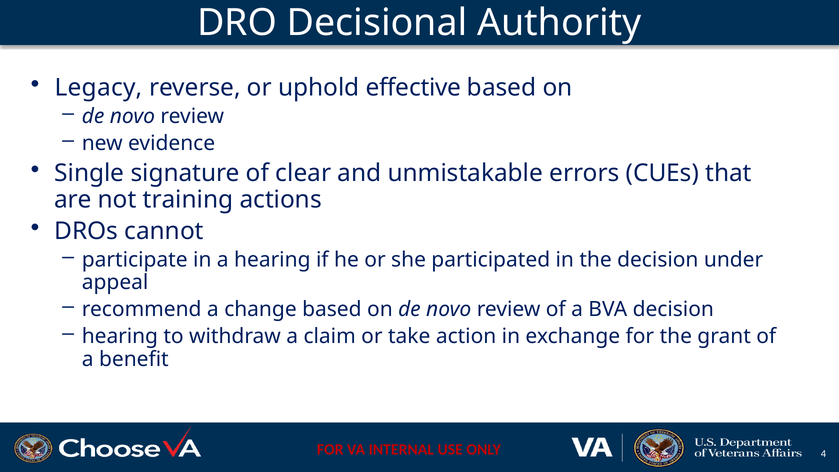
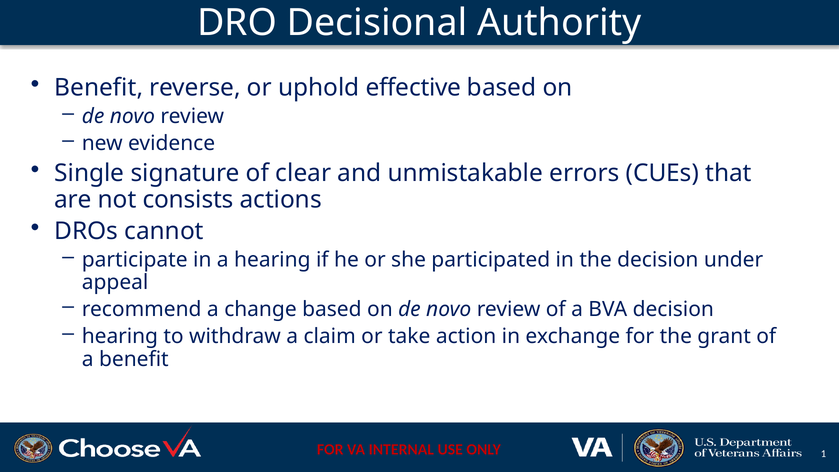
Legacy at (99, 88): Legacy -> Benefit
training: training -> consists
4: 4 -> 1
